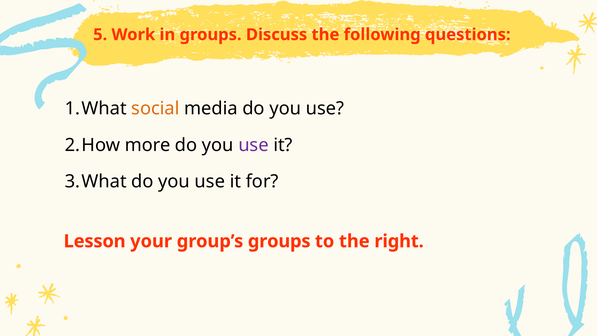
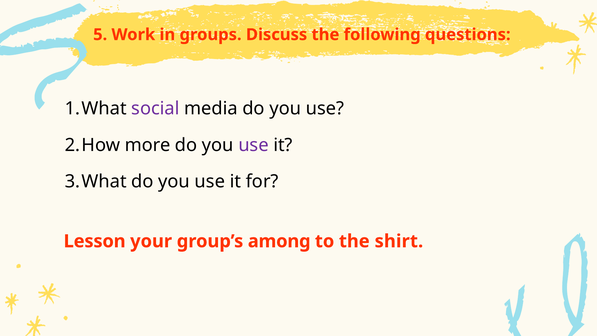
social colour: orange -> purple
group’s groups: groups -> among
right: right -> shirt
